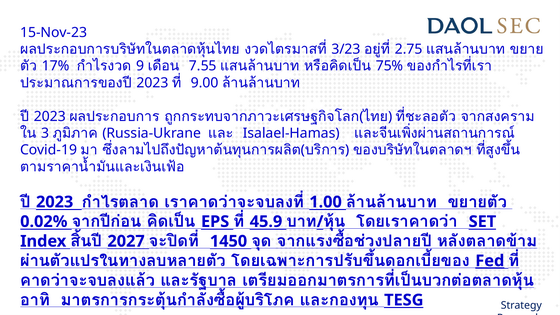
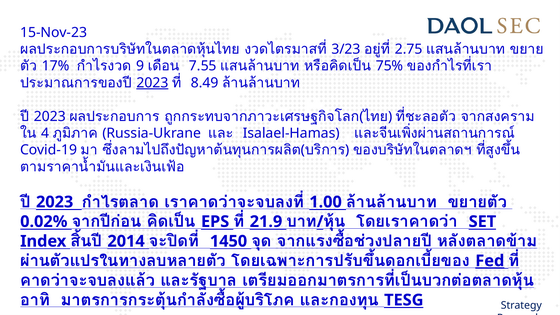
2023 at (152, 83) underline: none -> present
9.00: 9.00 -> 8.49
3: 3 -> 4
45.9: 45.9 -> 21.9
2027: 2027 -> 2014
